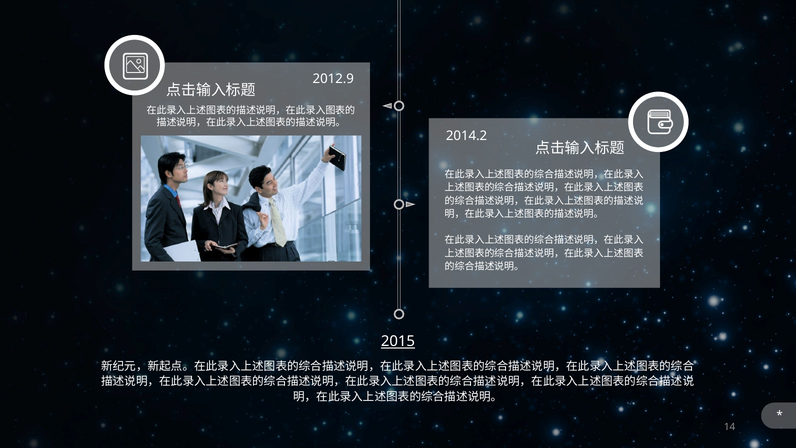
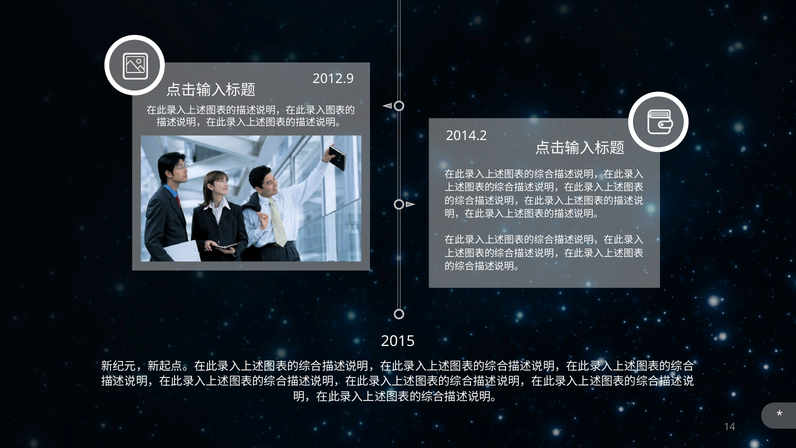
2015 underline: present -> none
